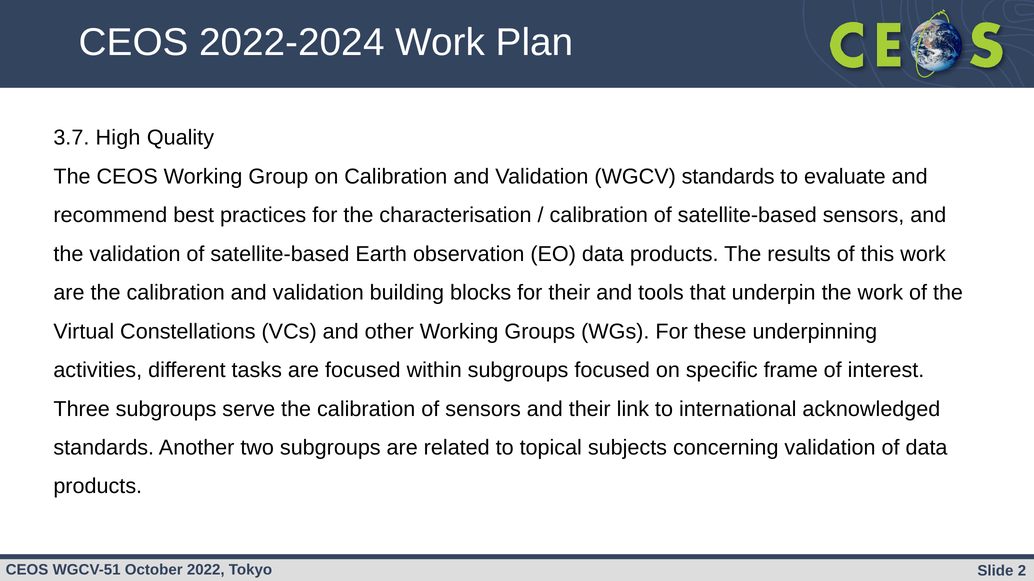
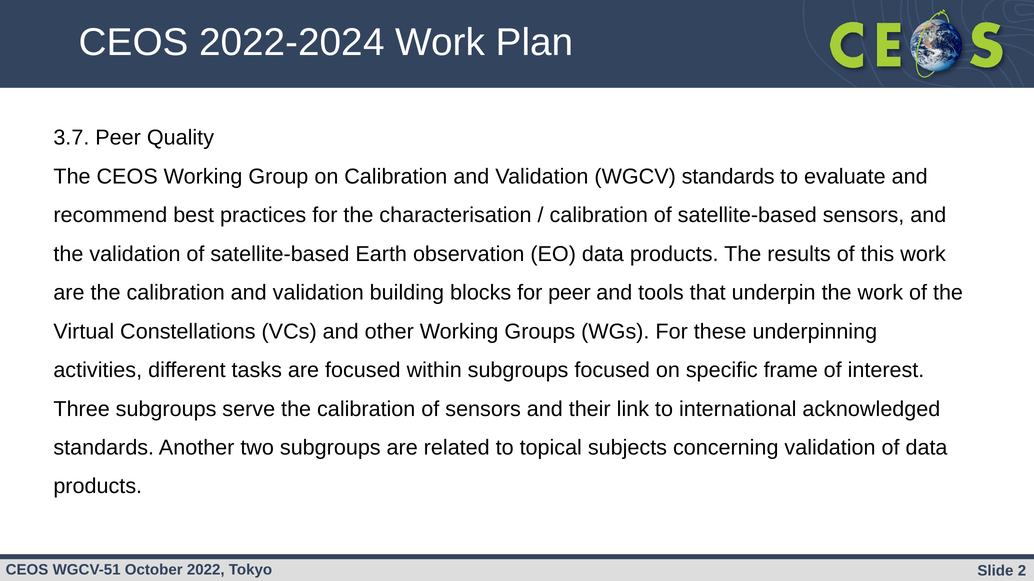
3.7 High: High -> Peer
for their: their -> peer
